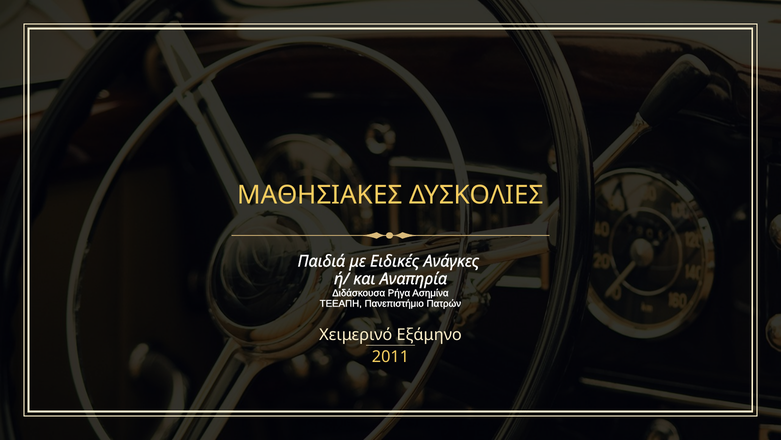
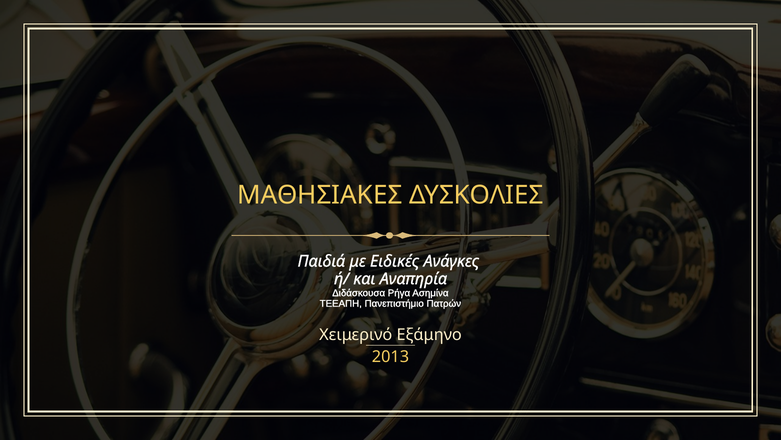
2011: 2011 -> 2013
